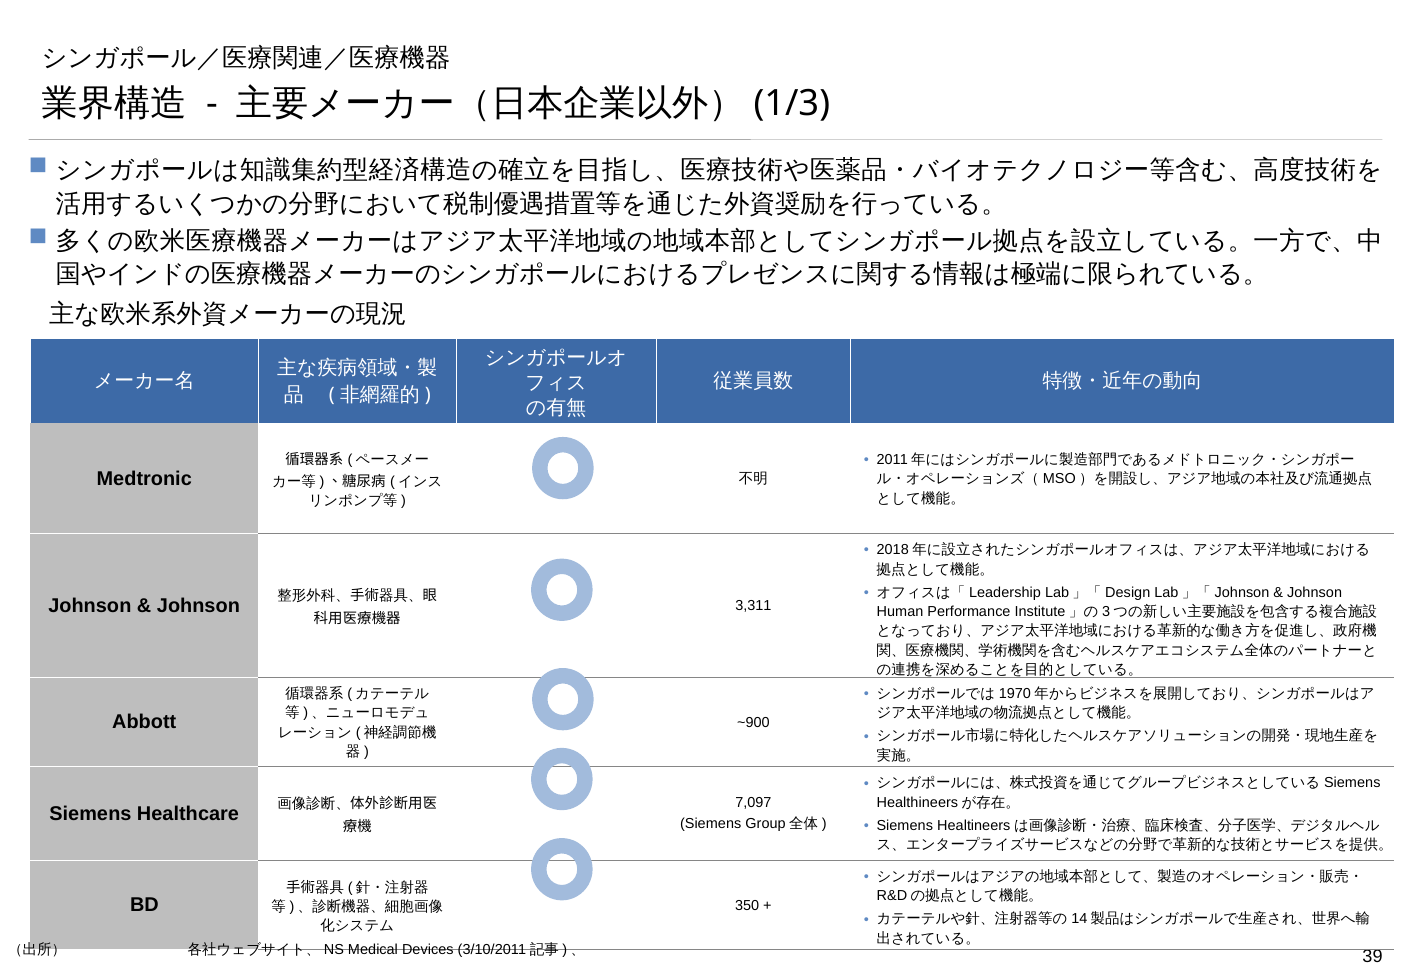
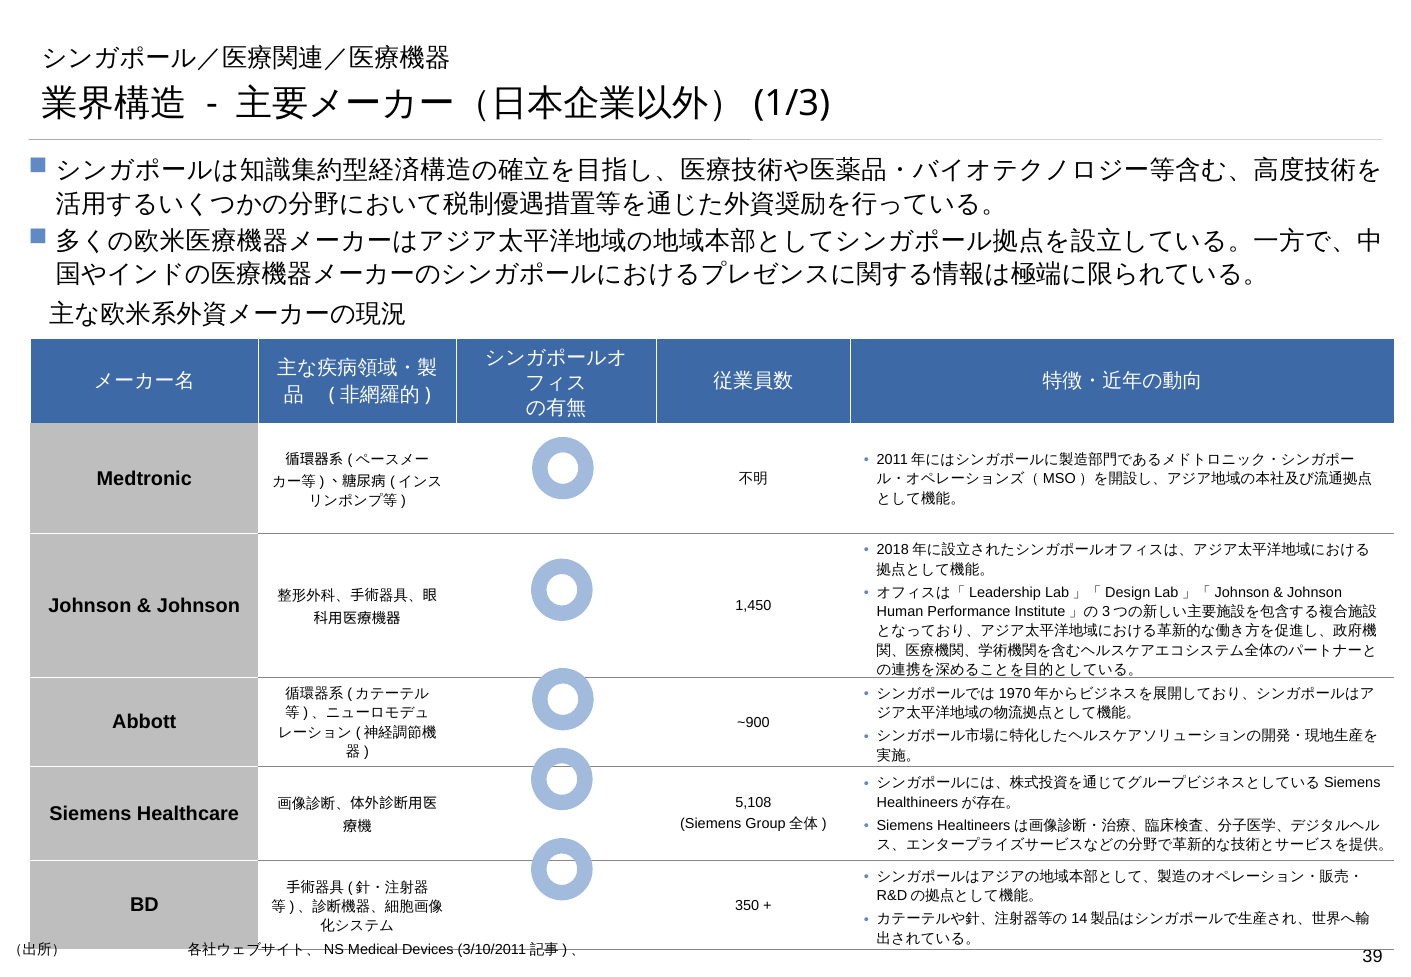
3,311: 3,311 -> 1,450
7,097: 7,097 -> 5,108
